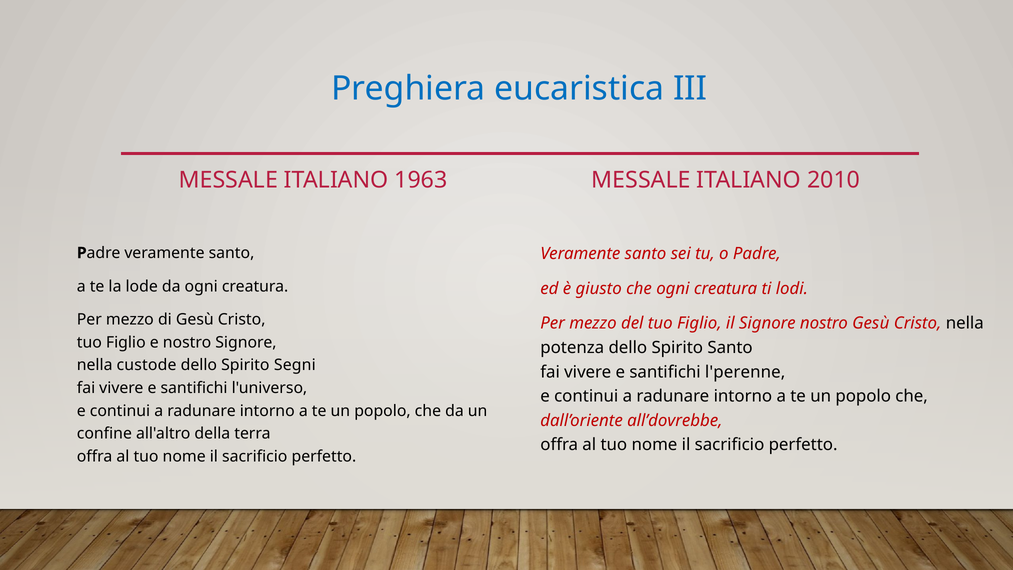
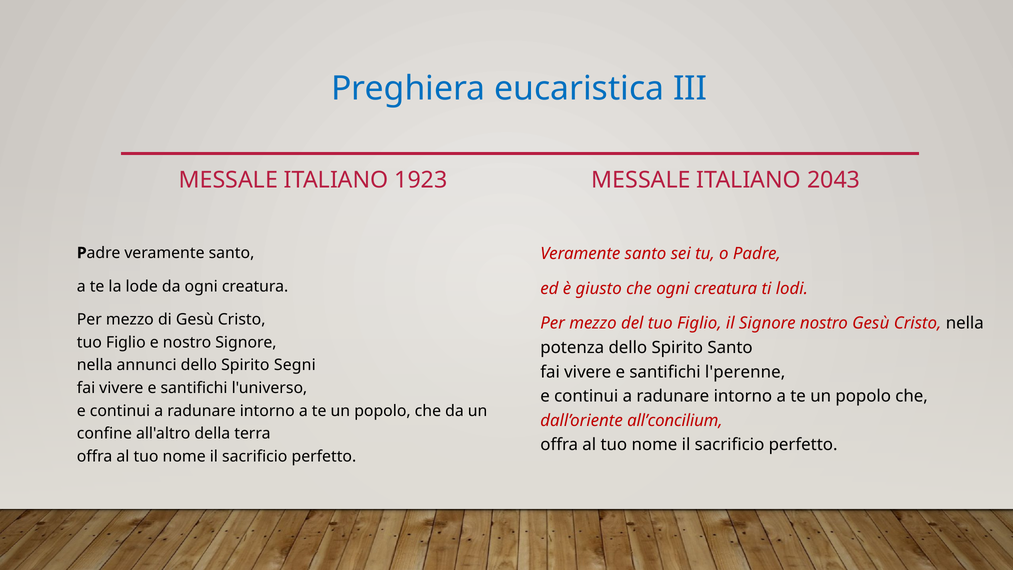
1963: 1963 -> 1923
2010: 2010 -> 2043
custode: custode -> annunci
all’dovrebbe: all’dovrebbe -> all’concilium
